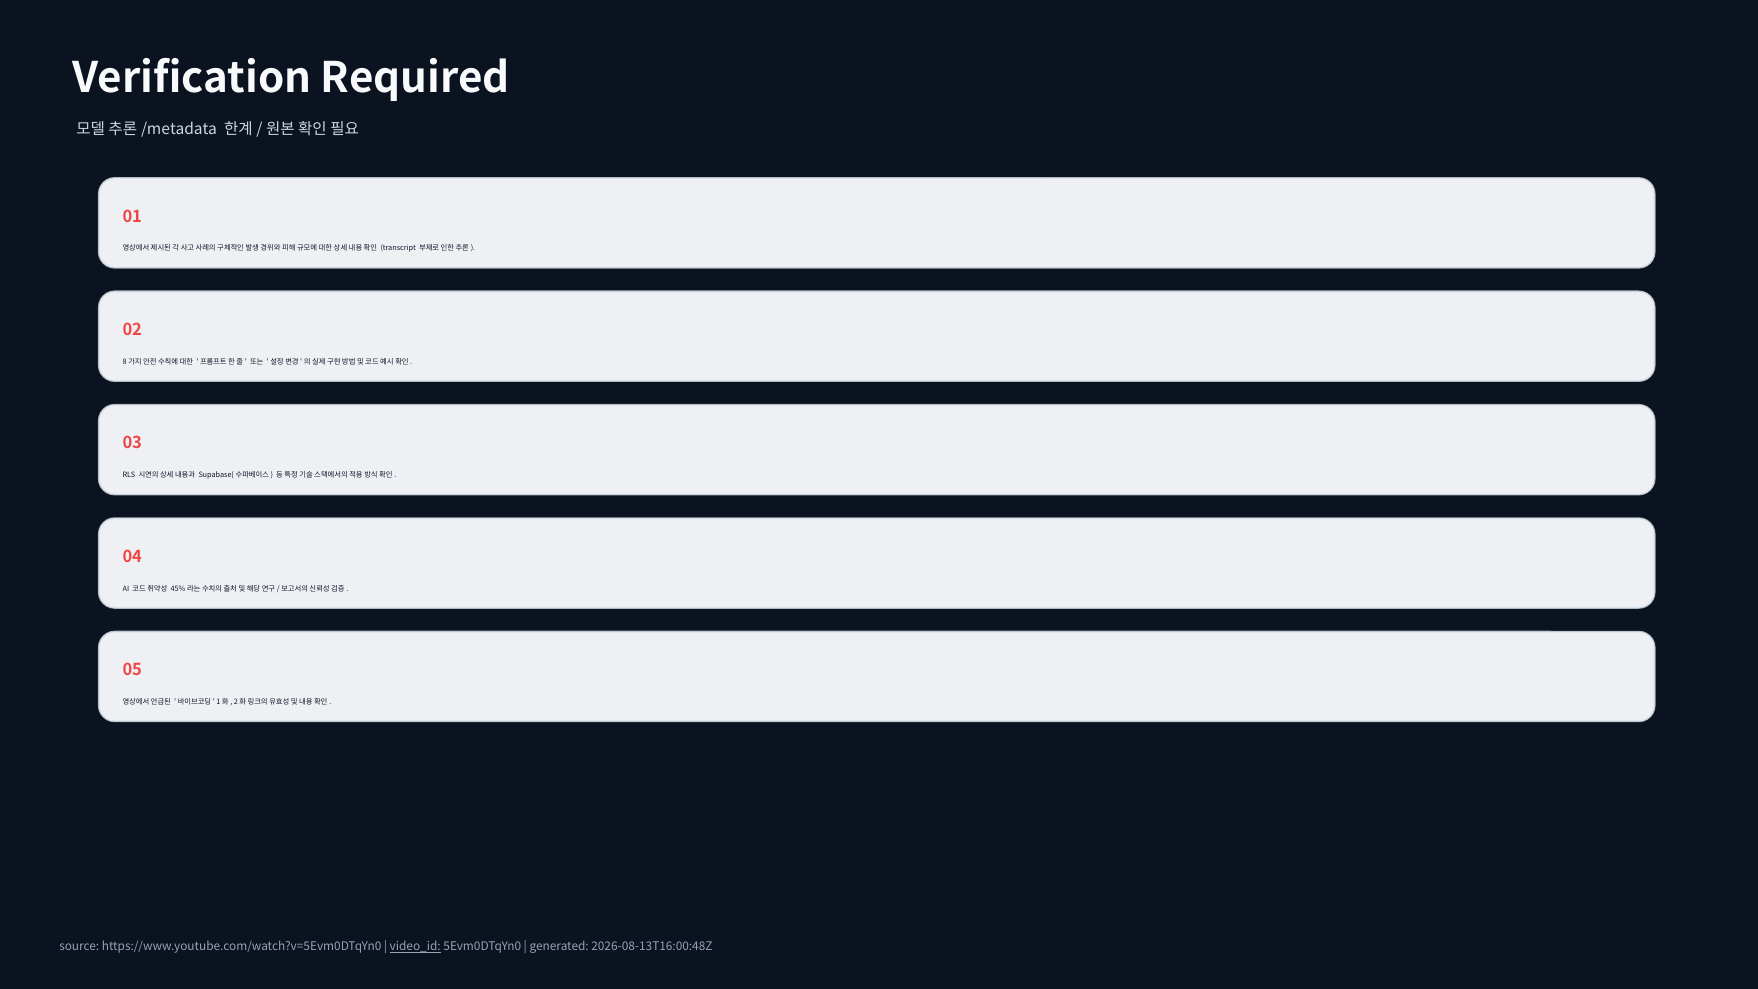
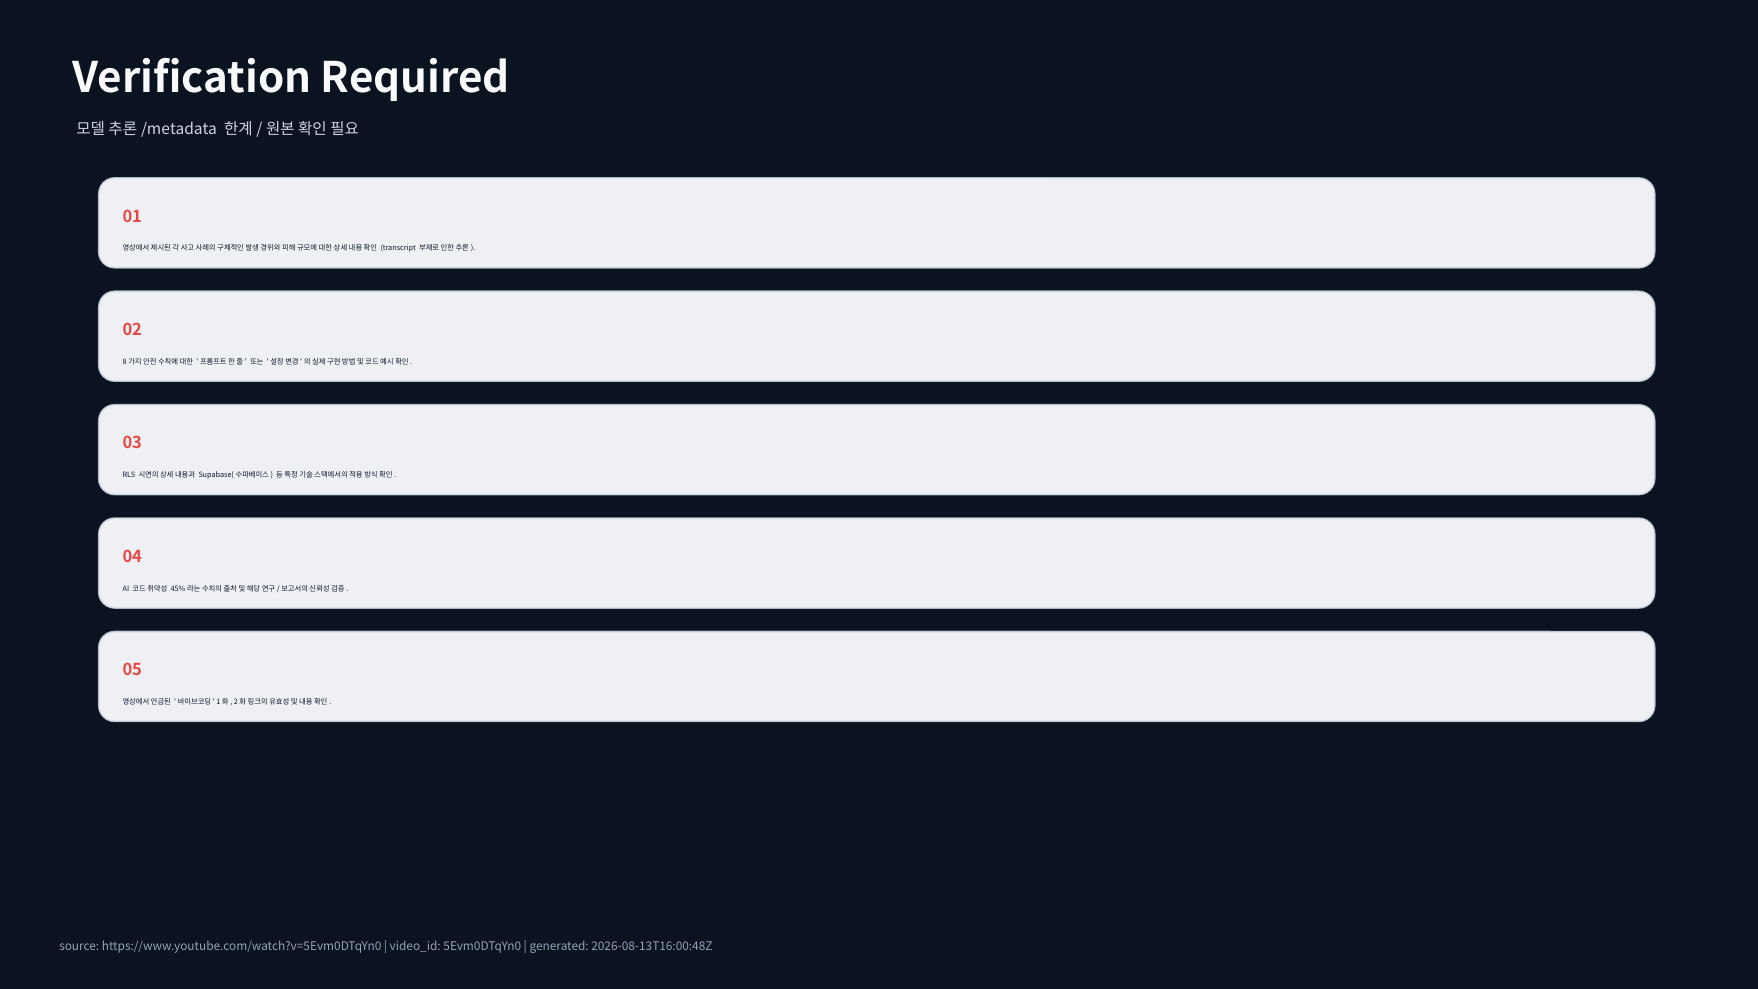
video_id underline: present -> none
